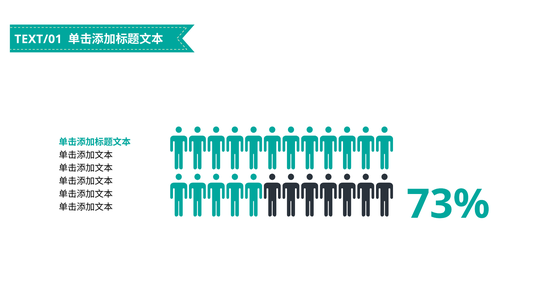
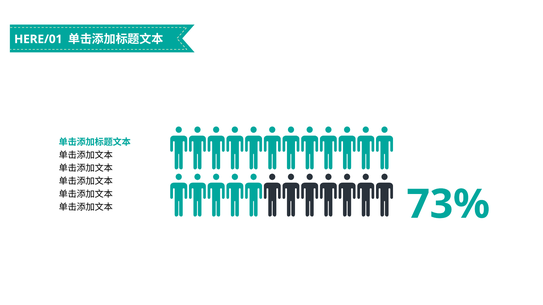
TEXT/01: TEXT/01 -> HERE/01
